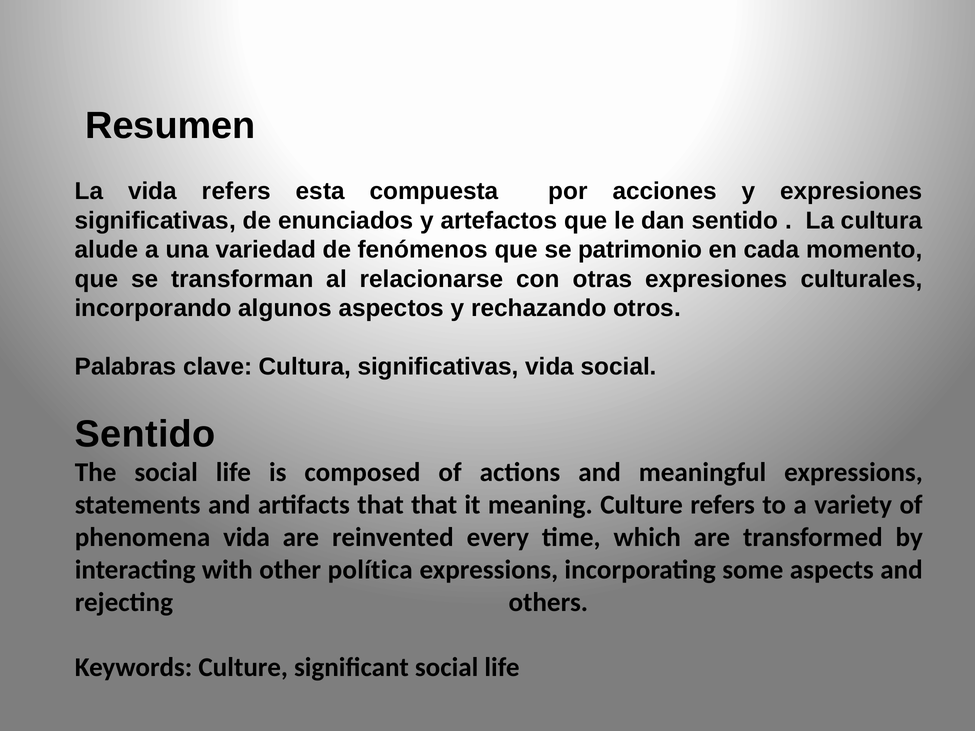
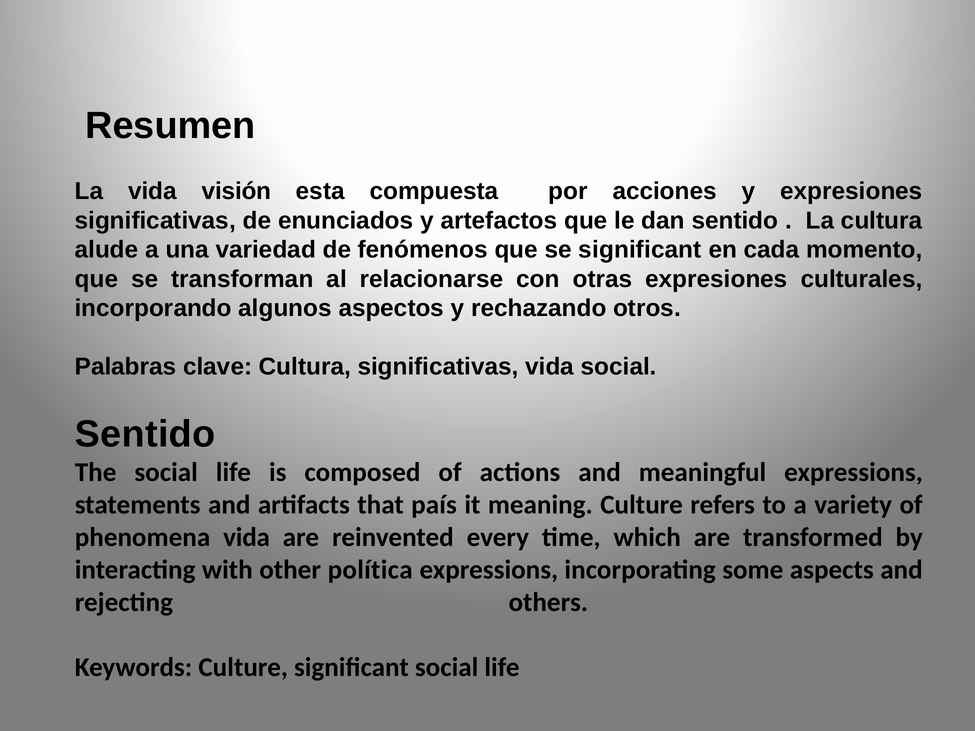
vida refers: refers -> visión
se patrimonio: patrimonio -> significant
that that: that -> país
